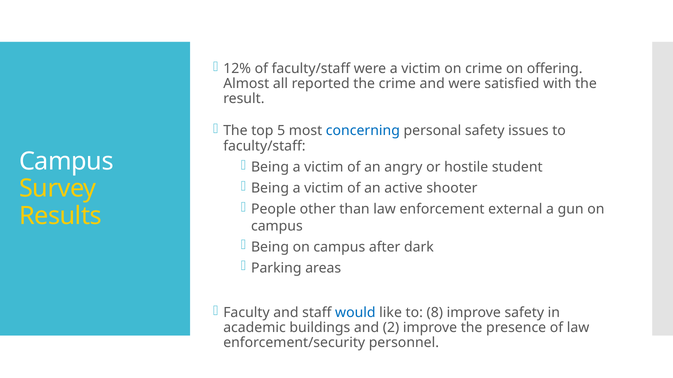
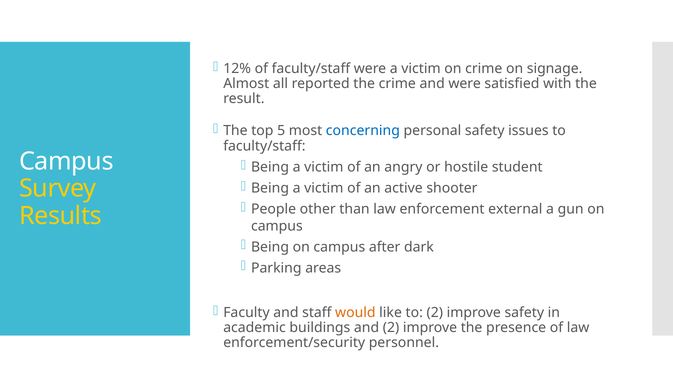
offering: offering -> signage
would colour: blue -> orange
to 8: 8 -> 2
